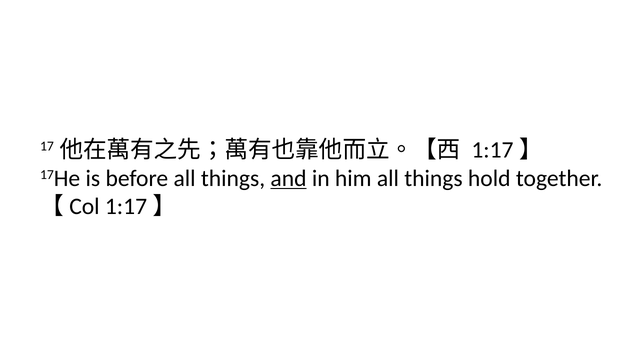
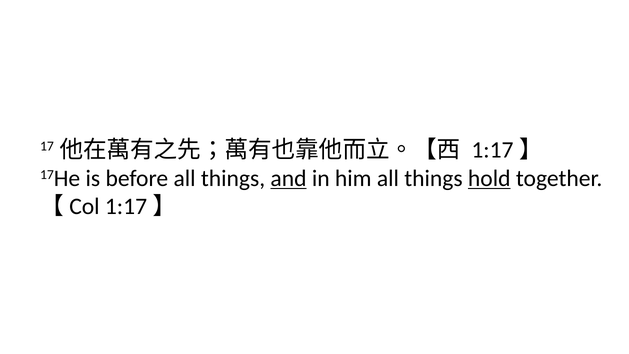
hold underline: none -> present
